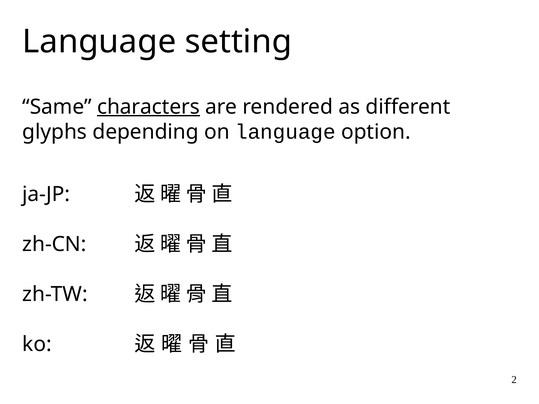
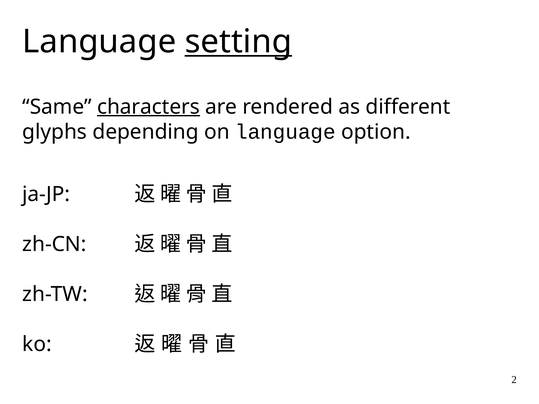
setting underline: none -> present
